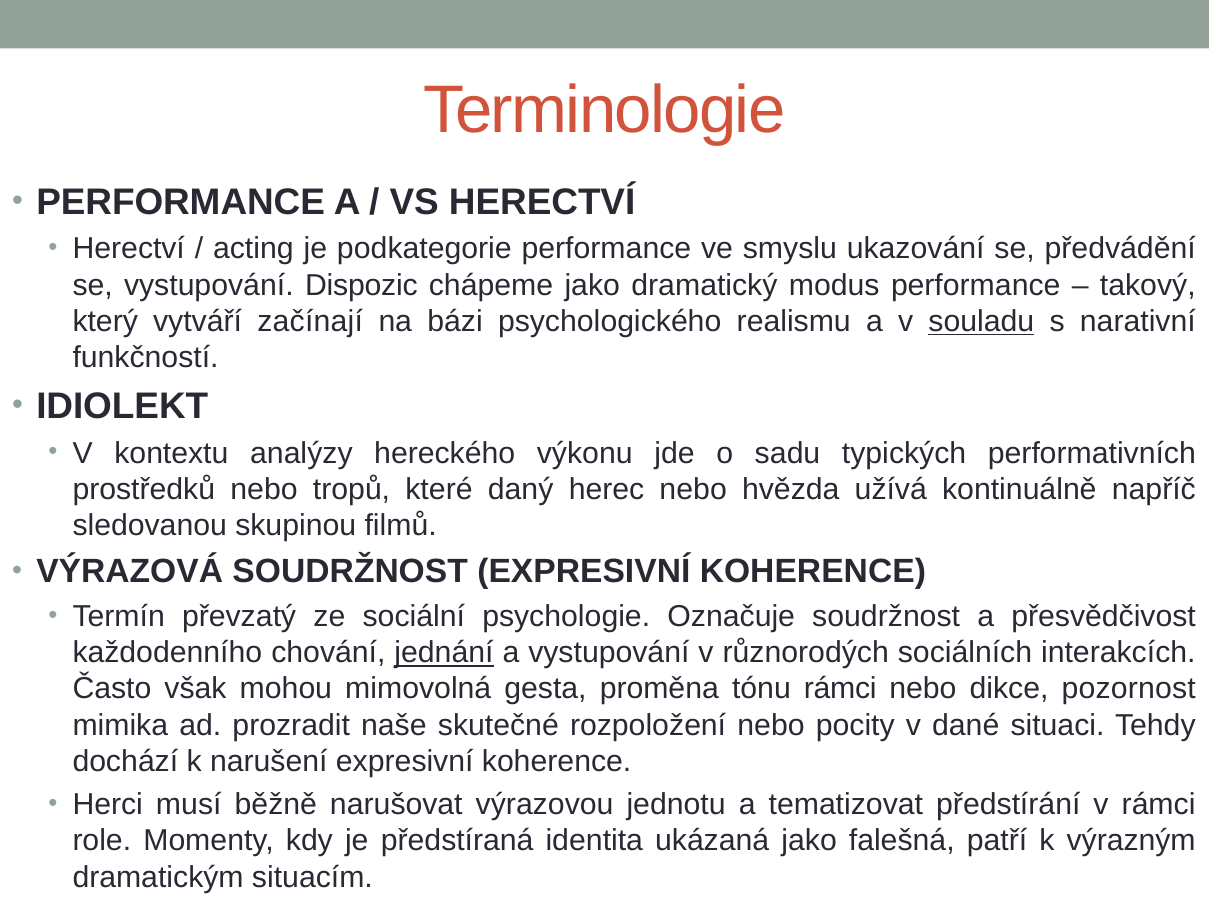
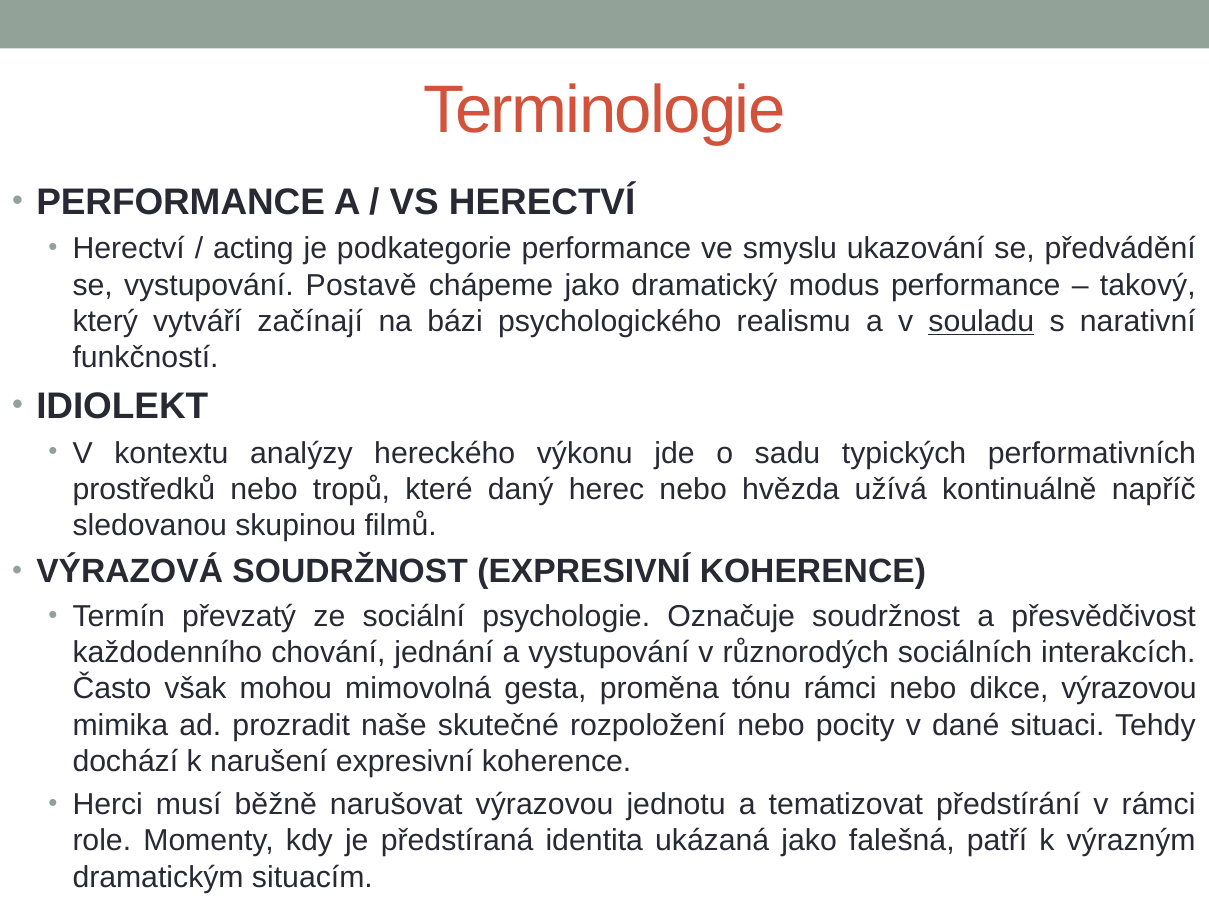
Dispozic: Dispozic -> Postavě
jednání underline: present -> none
dikce pozornost: pozornost -> výrazovou
